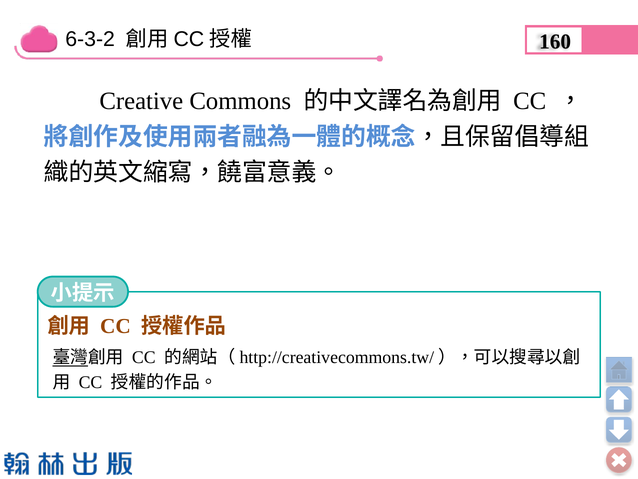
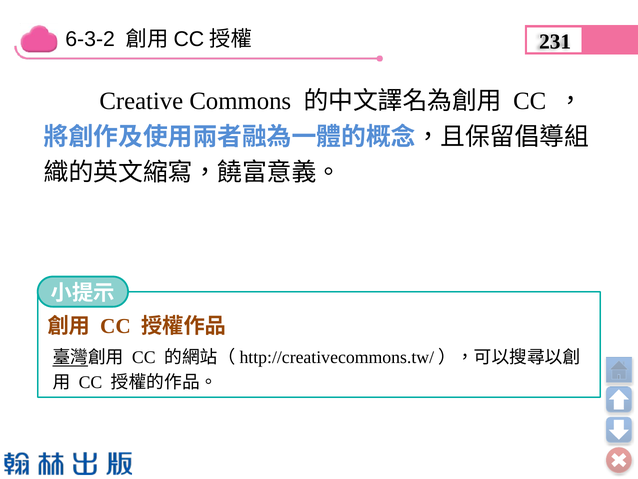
160: 160 -> 231
